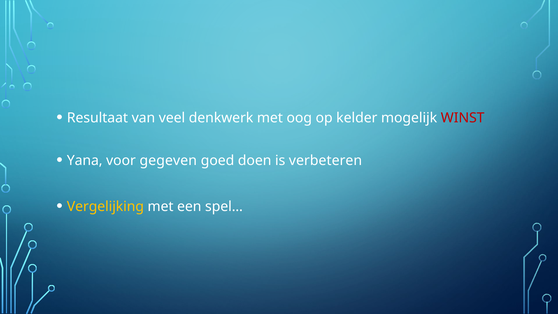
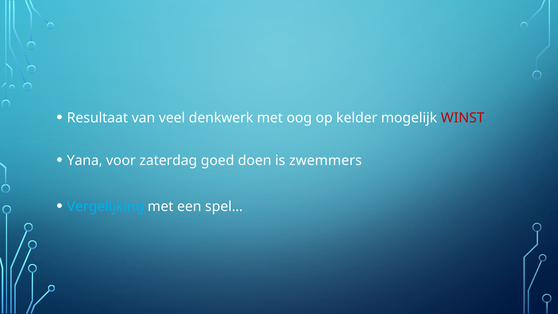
gegeven: gegeven -> zaterdag
verbeteren: verbeteren -> zwemmers
Vergelijking colour: yellow -> light blue
